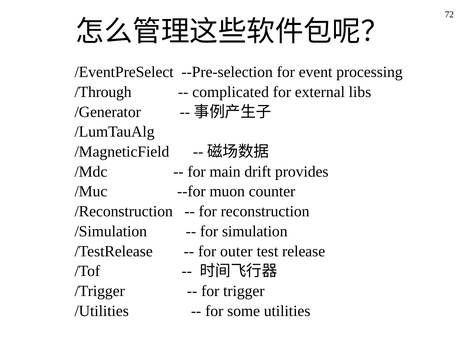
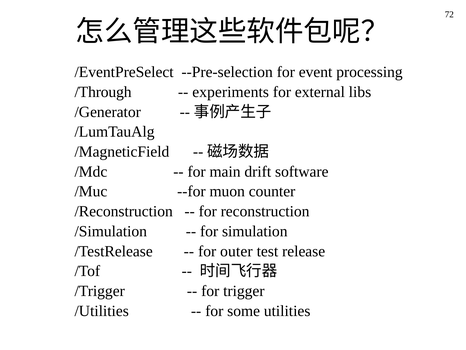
complicated: complicated -> experiments
provides: provides -> software
